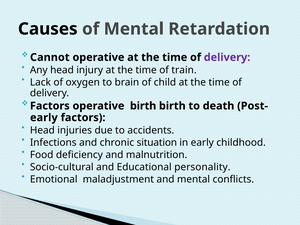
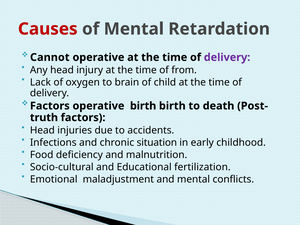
Causes colour: black -> red
train: train -> from
early at (44, 118): early -> truth
personality: personality -> fertilization
